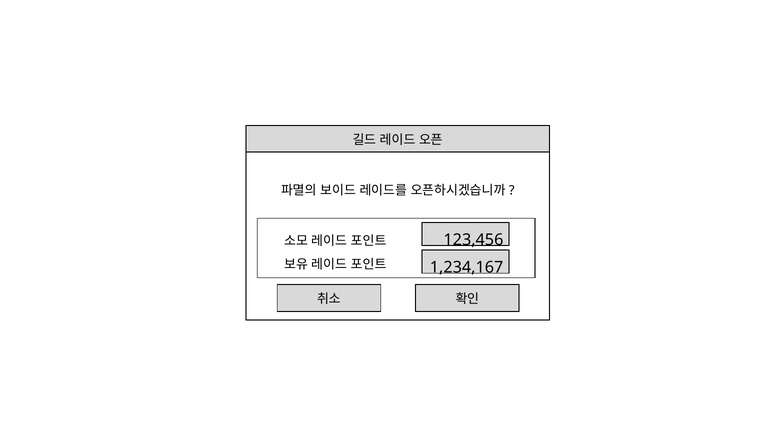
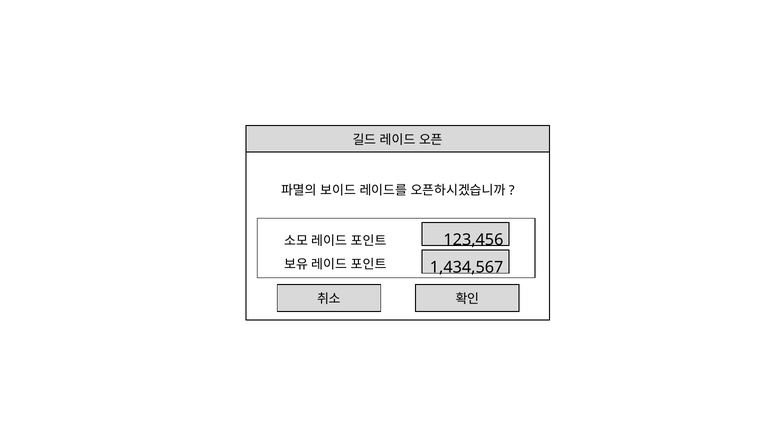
1,234,167: 1,234,167 -> 1,434,567
